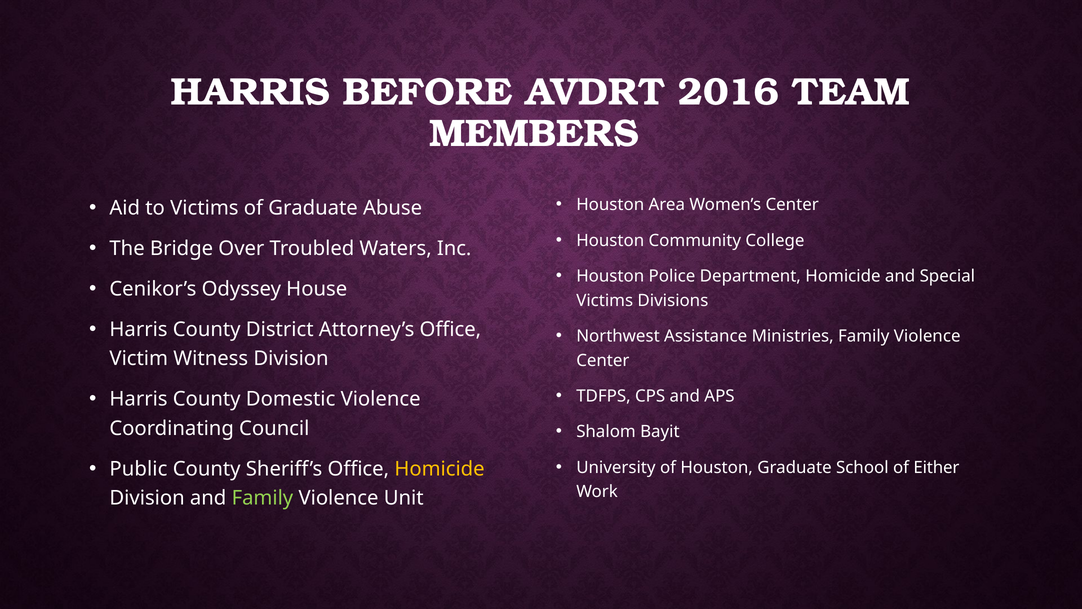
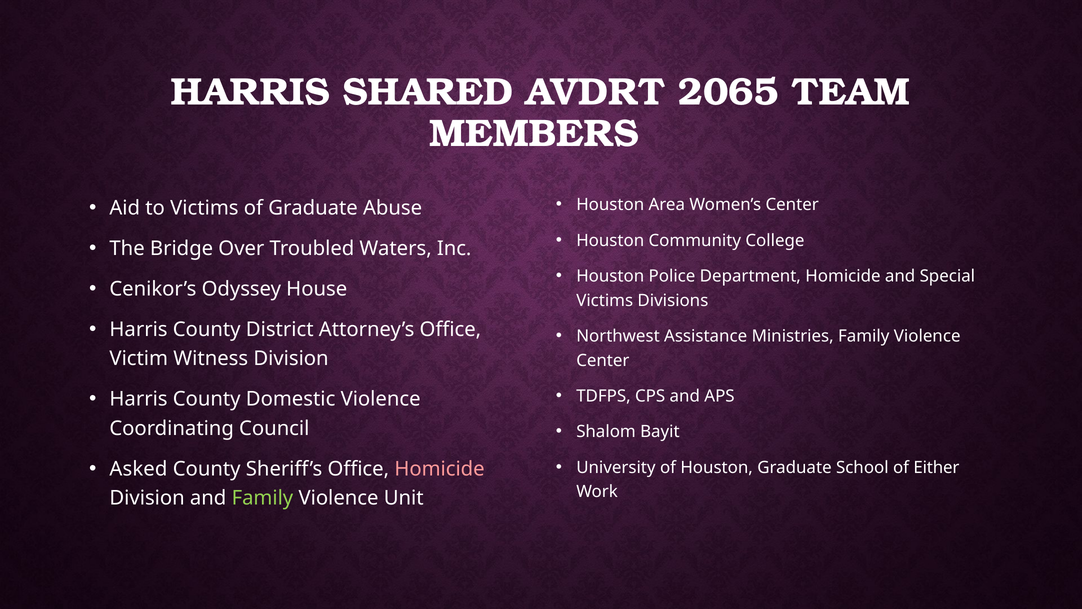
BEFORE: BEFORE -> SHARED
2016: 2016 -> 2065
Public: Public -> Asked
Homicide at (440, 469) colour: yellow -> pink
